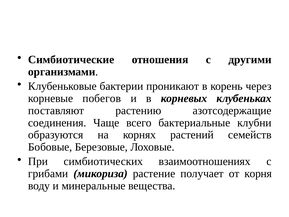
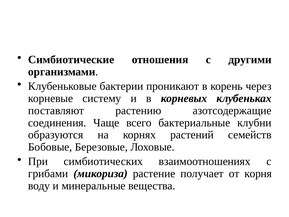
побегов: побегов -> систему
